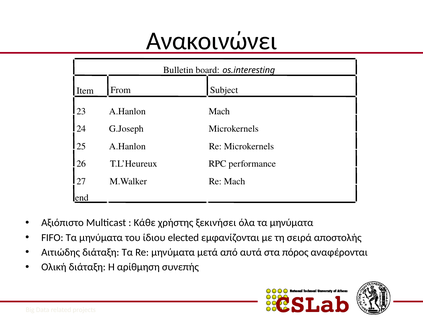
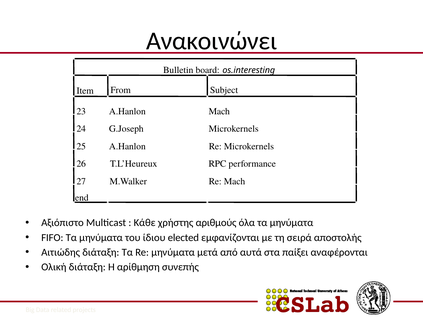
ξεκινήσει: ξεκινήσει -> αριθμούς
πόρος: πόρος -> παίξει
